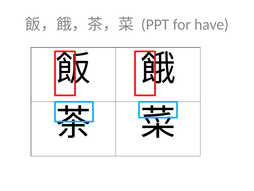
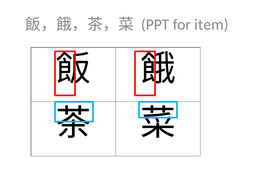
have: have -> item
